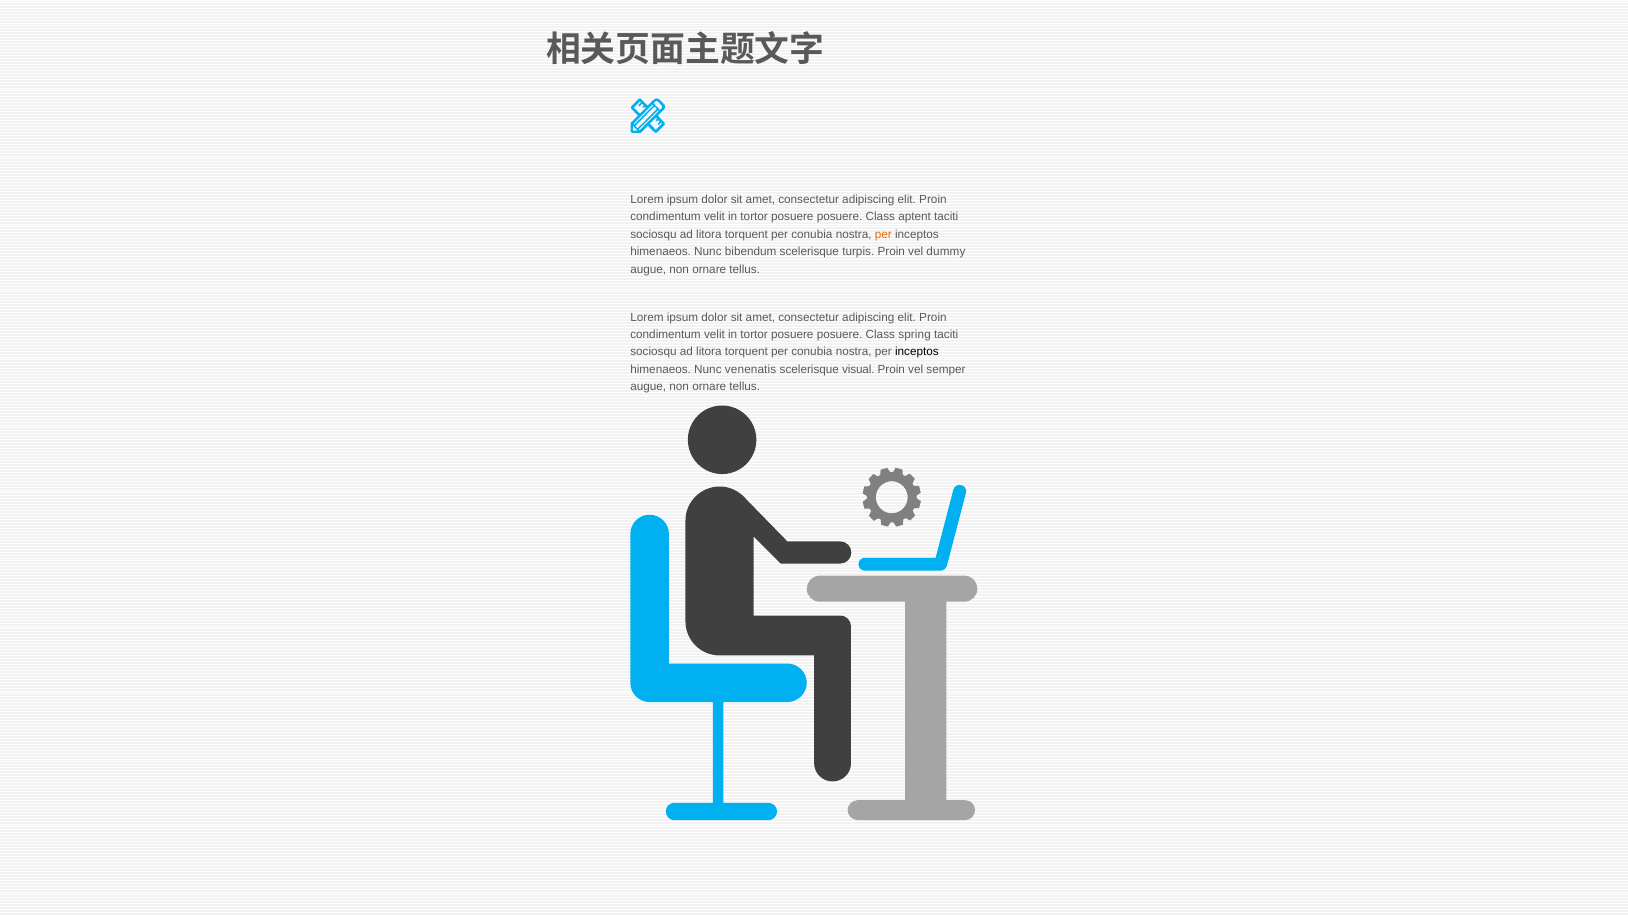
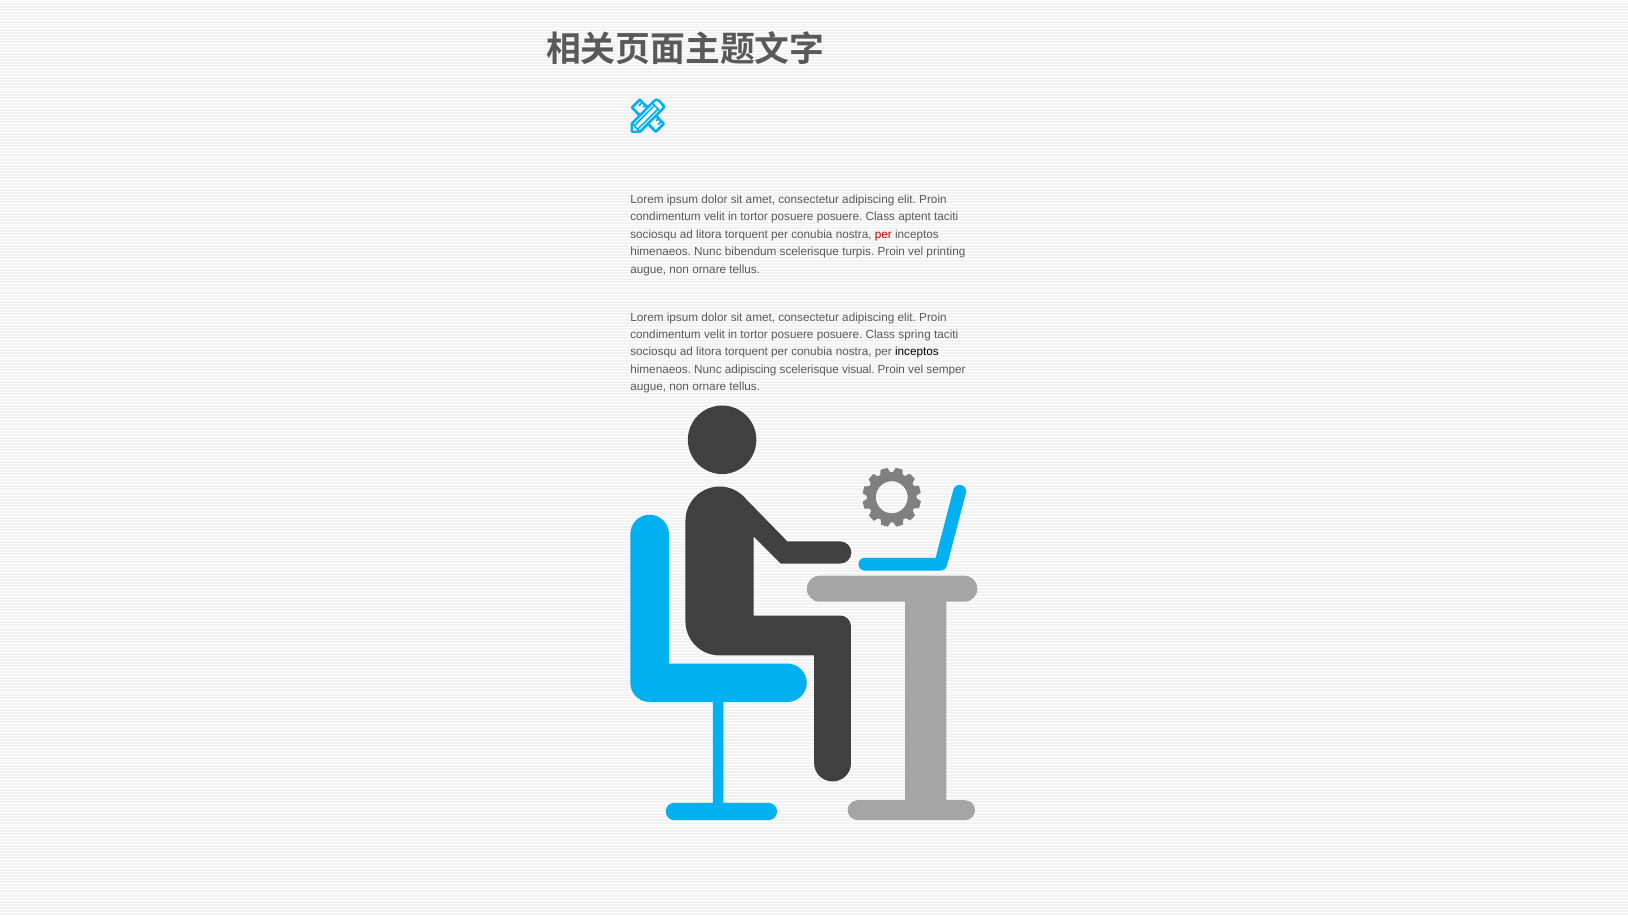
per at (883, 234) colour: orange -> red
dummy: dummy -> printing
Nunc venenatis: venenatis -> adipiscing
